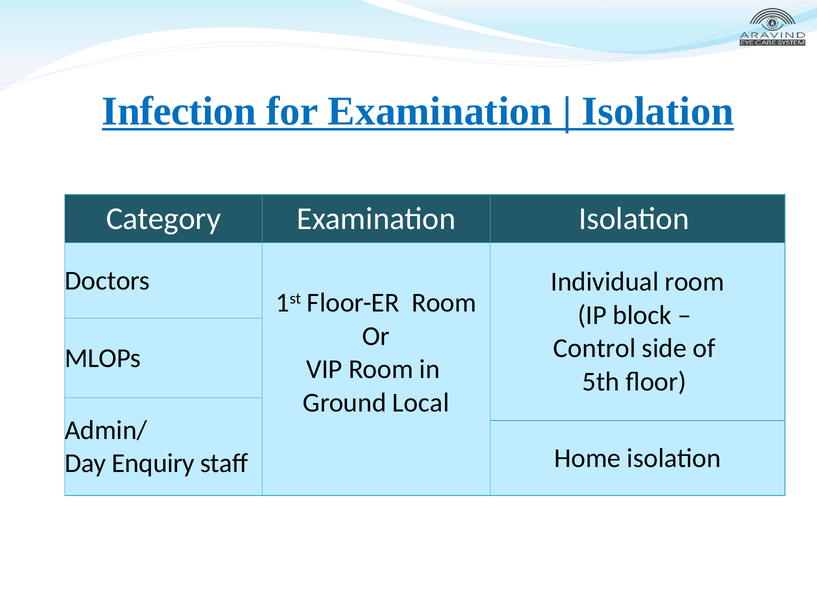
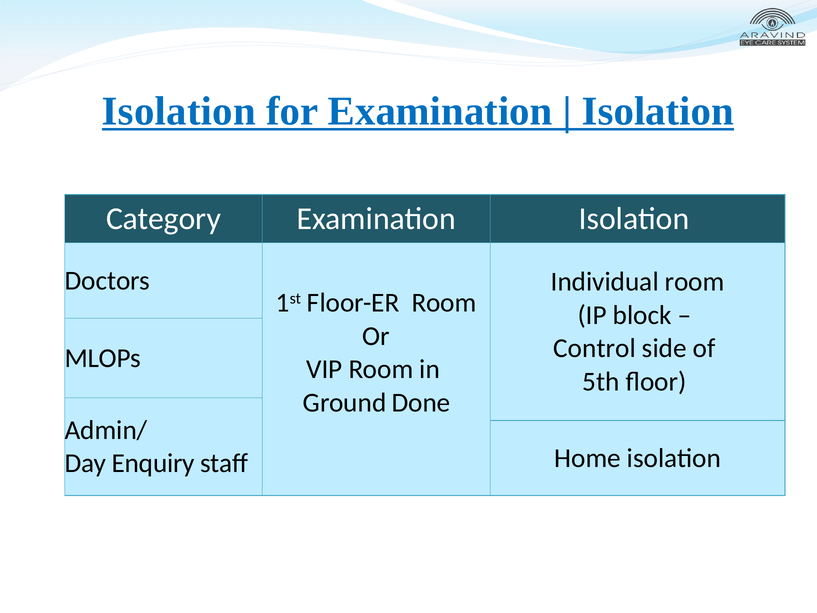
Infection at (179, 111): Infection -> Isolation
Local: Local -> Done
